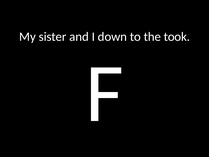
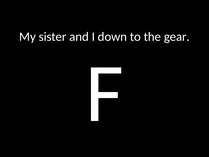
took: took -> gear
